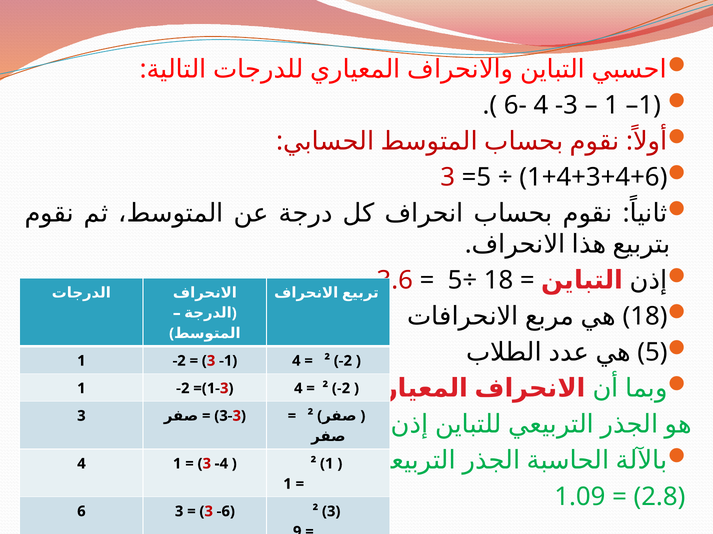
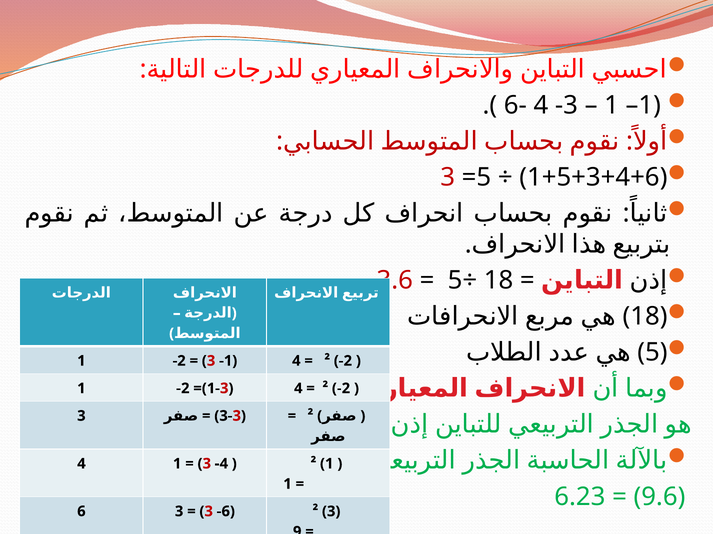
1+4+3+4+6: 1+4+3+4+6 -> 1+5+3+4+6
1.09: 1.09 -> 6.23
2.8: 2.8 -> 9.6
